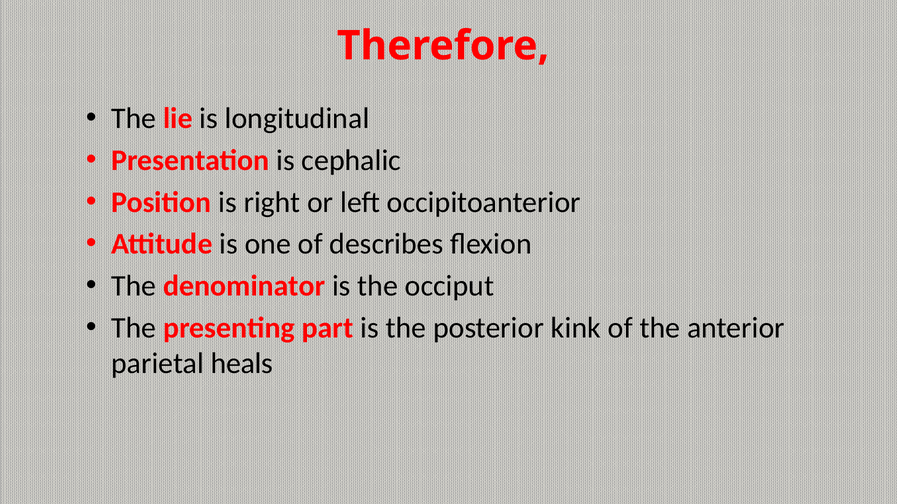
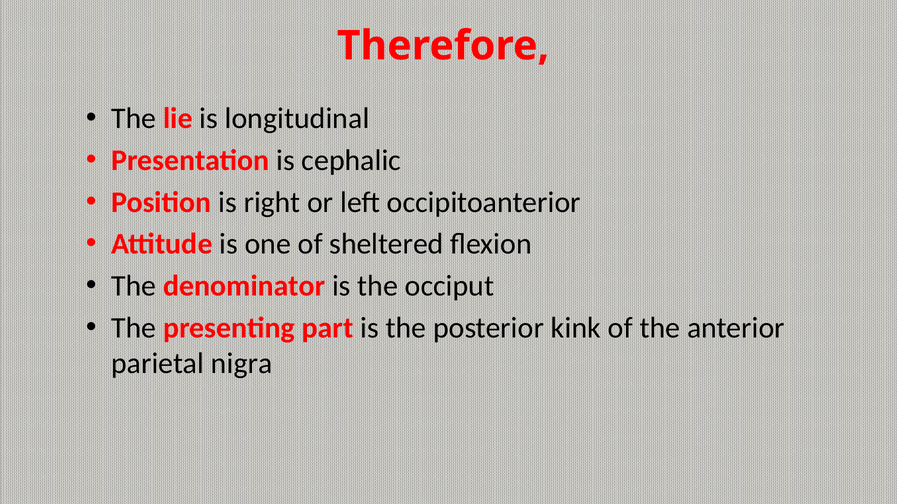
describes: describes -> sheltered
heals: heals -> nigra
